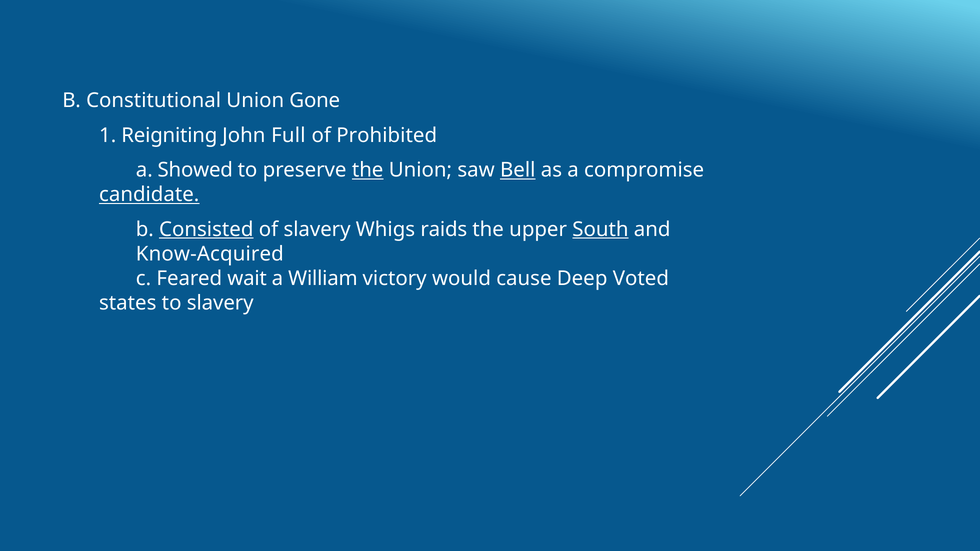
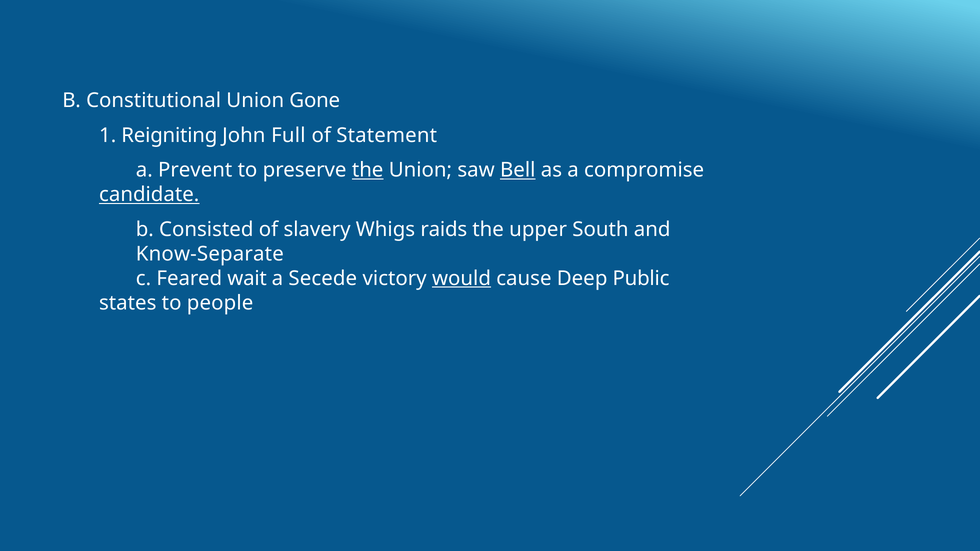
Prohibited: Prohibited -> Statement
Showed: Showed -> Prevent
Consisted underline: present -> none
South underline: present -> none
Know-Acquired: Know-Acquired -> Know-Separate
William: William -> Secede
would underline: none -> present
Voted: Voted -> Public
to slavery: slavery -> people
